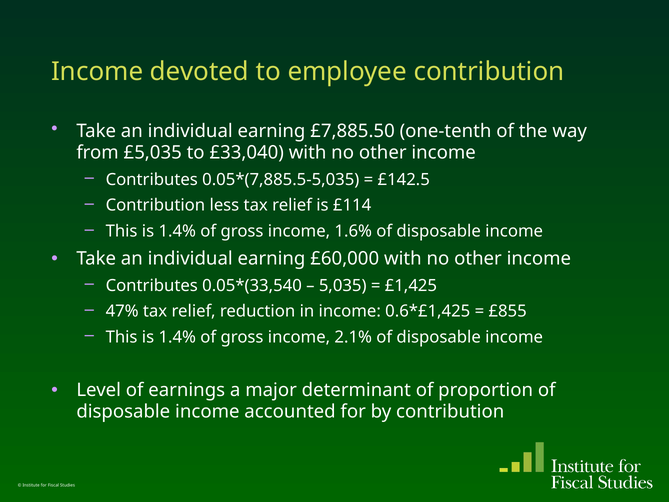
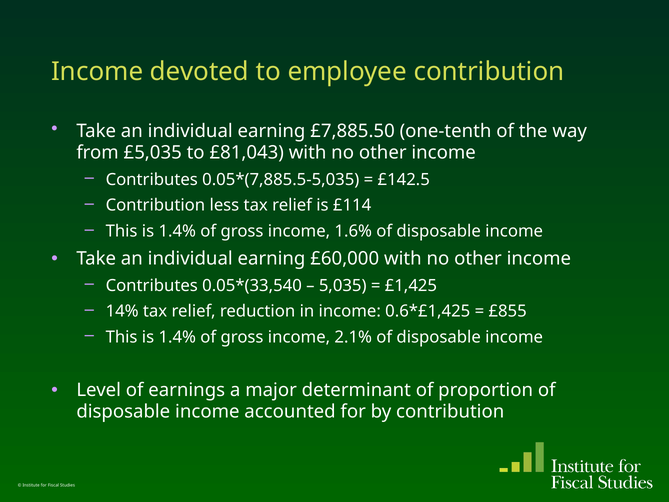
£33,040: £33,040 -> £81,043
47%: 47% -> 14%
